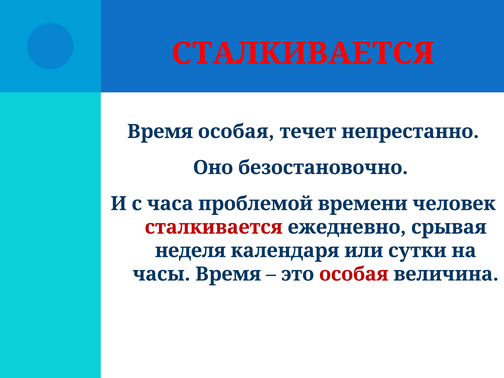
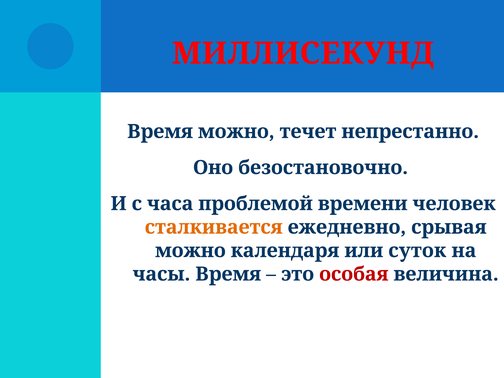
СТАЛКИВАЕТСЯ at (303, 53): СТАЛКИВАЕТСЯ -> МИЛЛИСЕКУНД
Время особая: особая -> можно
сталкивается at (214, 227) colour: red -> orange
неделя at (190, 251): неделя -> можно
сутки: сутки -> суток
